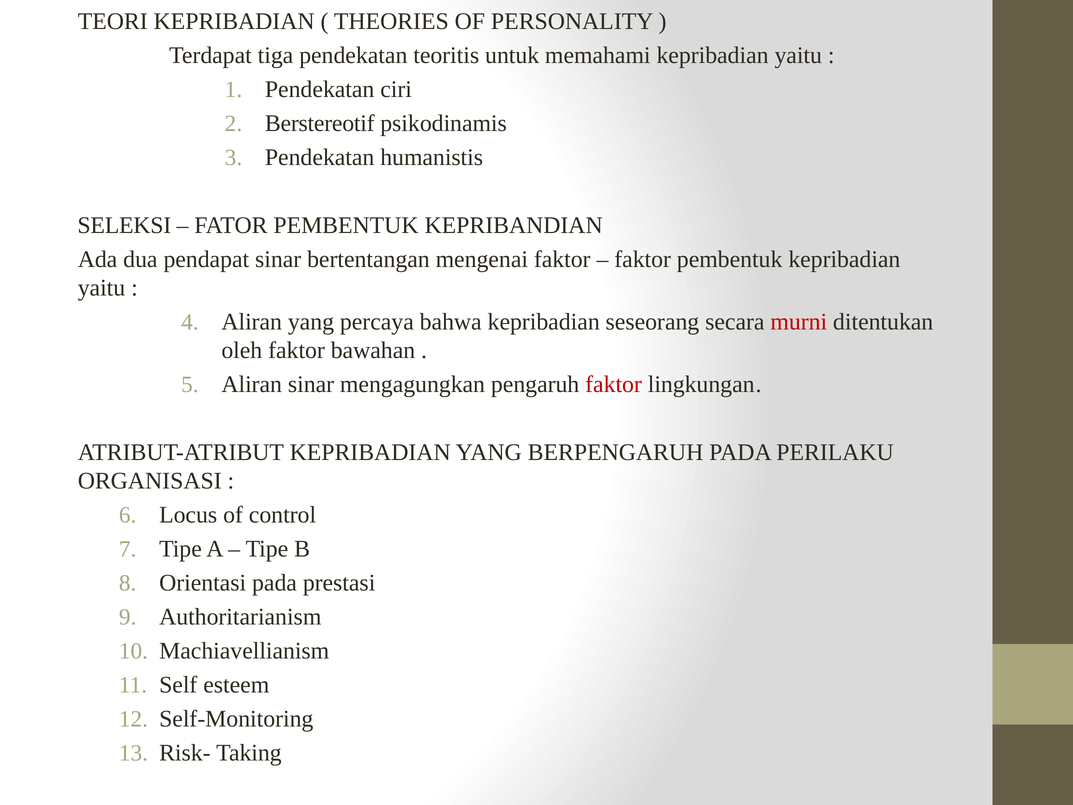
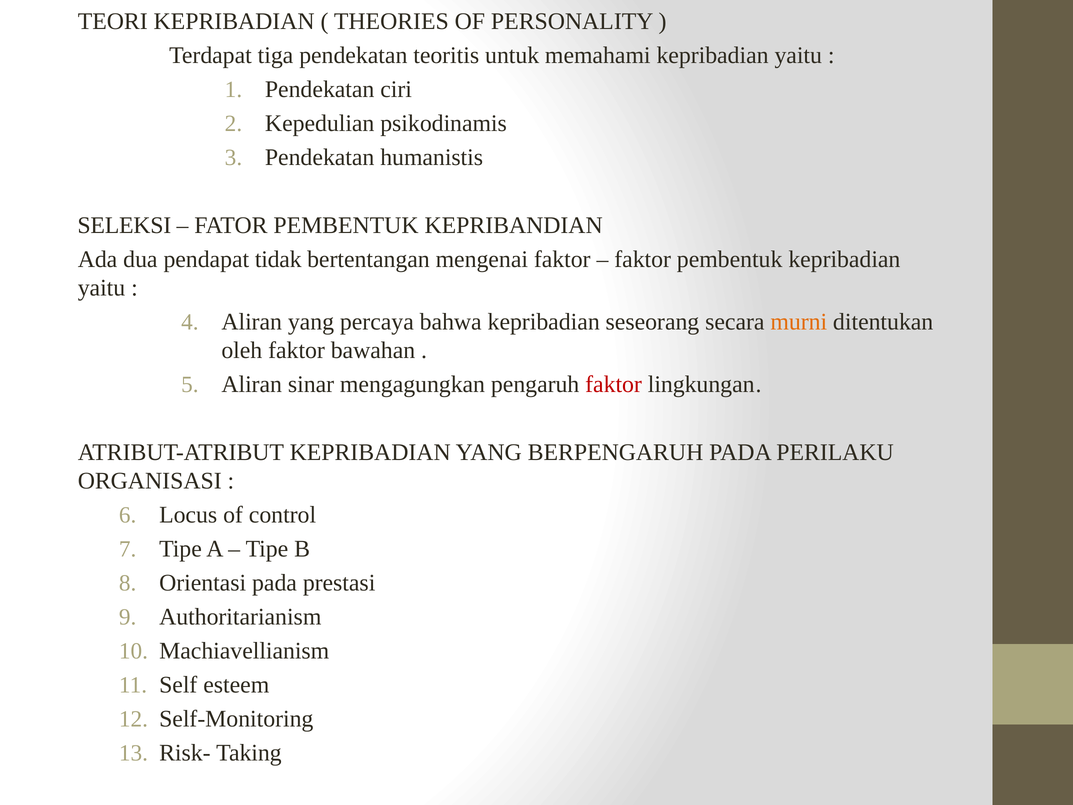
Berstereotif: Berstereotif -> Kepedulian
pendapat sinar: sinar -> tidak
murni colour: red -> orange
